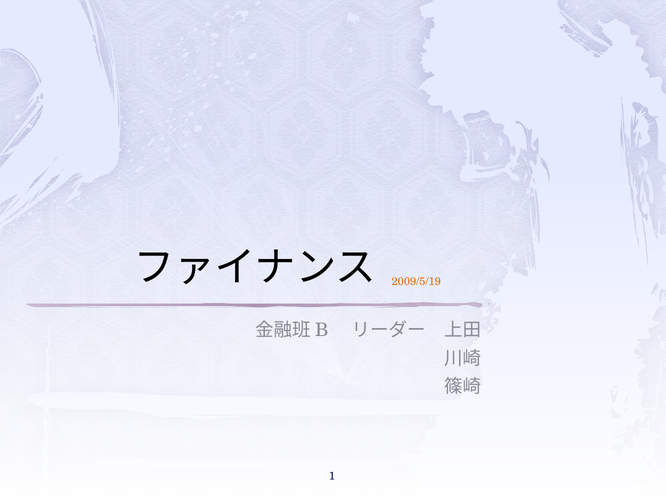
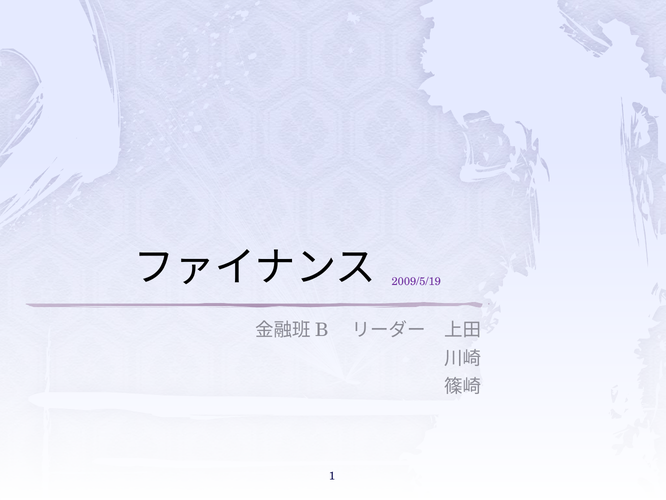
2009/5/19 colour: orange -> purple
